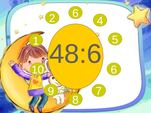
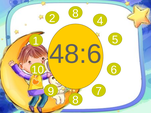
2 6: 6 -> 8
